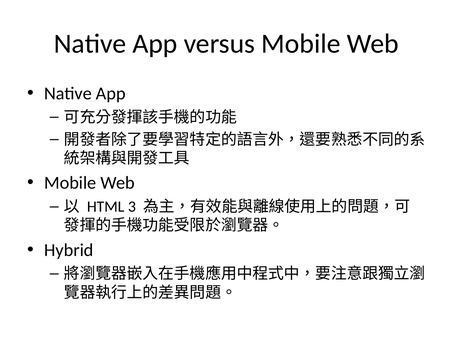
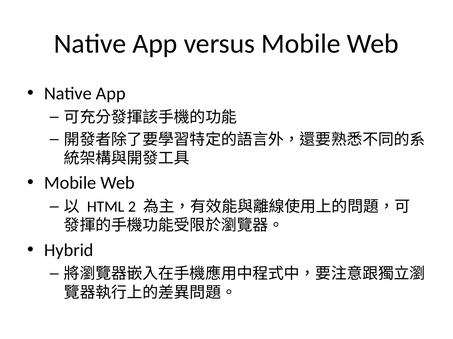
3: 3 -> 2
